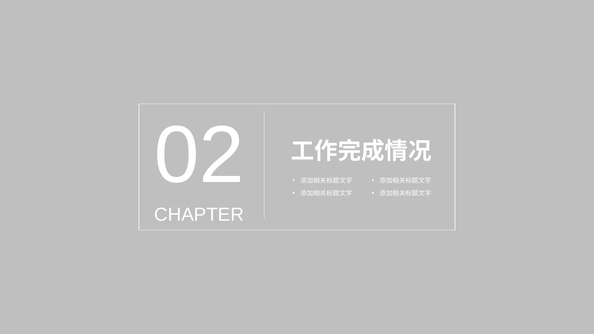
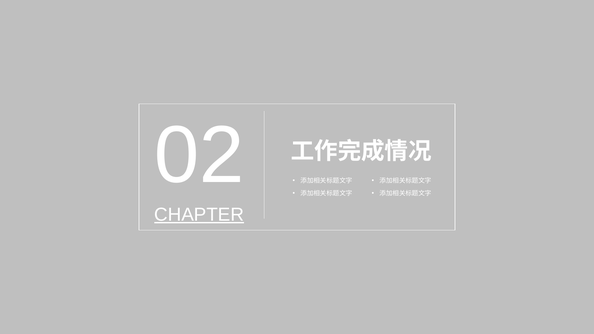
CHAPTER underline: none -> present
